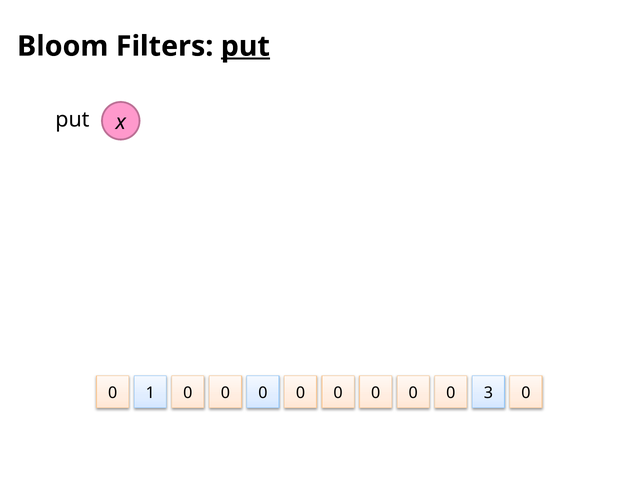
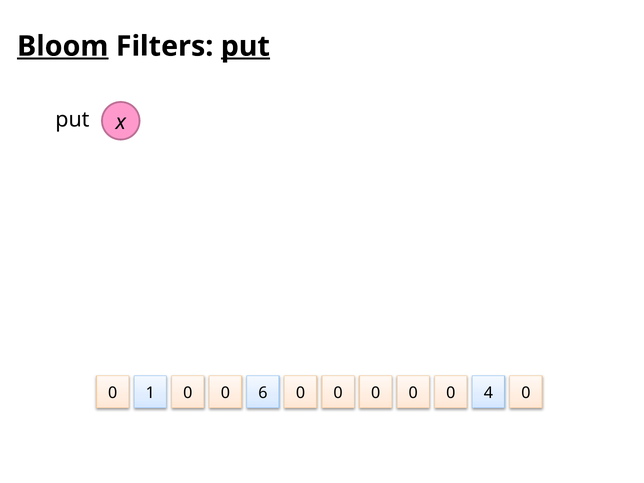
Bloom underline: none -> present
1 0 0 0: 0 -> 6
3: 3 -> 4
